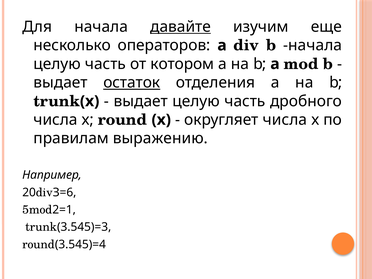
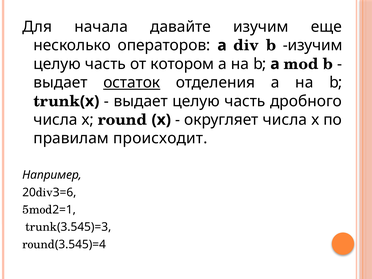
давайте underline: present -> none
b начала: начала -> изучим
выражению: выражению -> происходит
